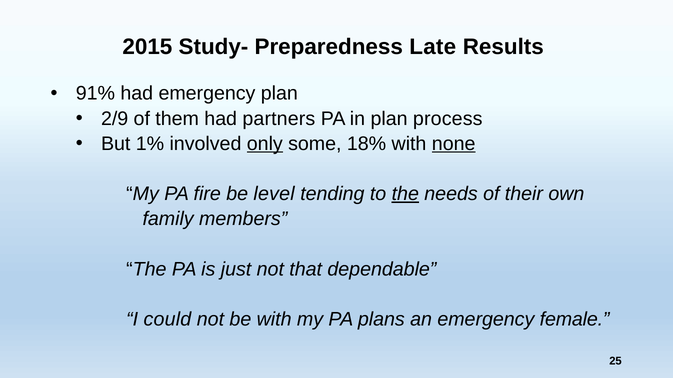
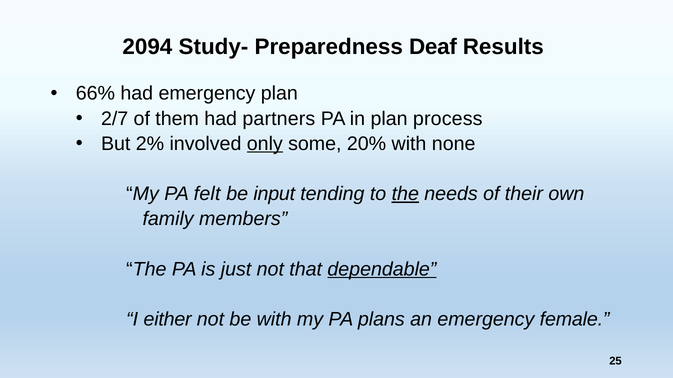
2015: 2015 -> 2094
Late: Late -> Deaf
91%: 91% -> 66%
2/9: 2/9 -> 2/7
1%: 1% -> 2%
18%: 18% -> 20%
none underline: present -> none
fire: fire -> felt
level: level -> input
dependable underline: none -> present
could: could -> either
